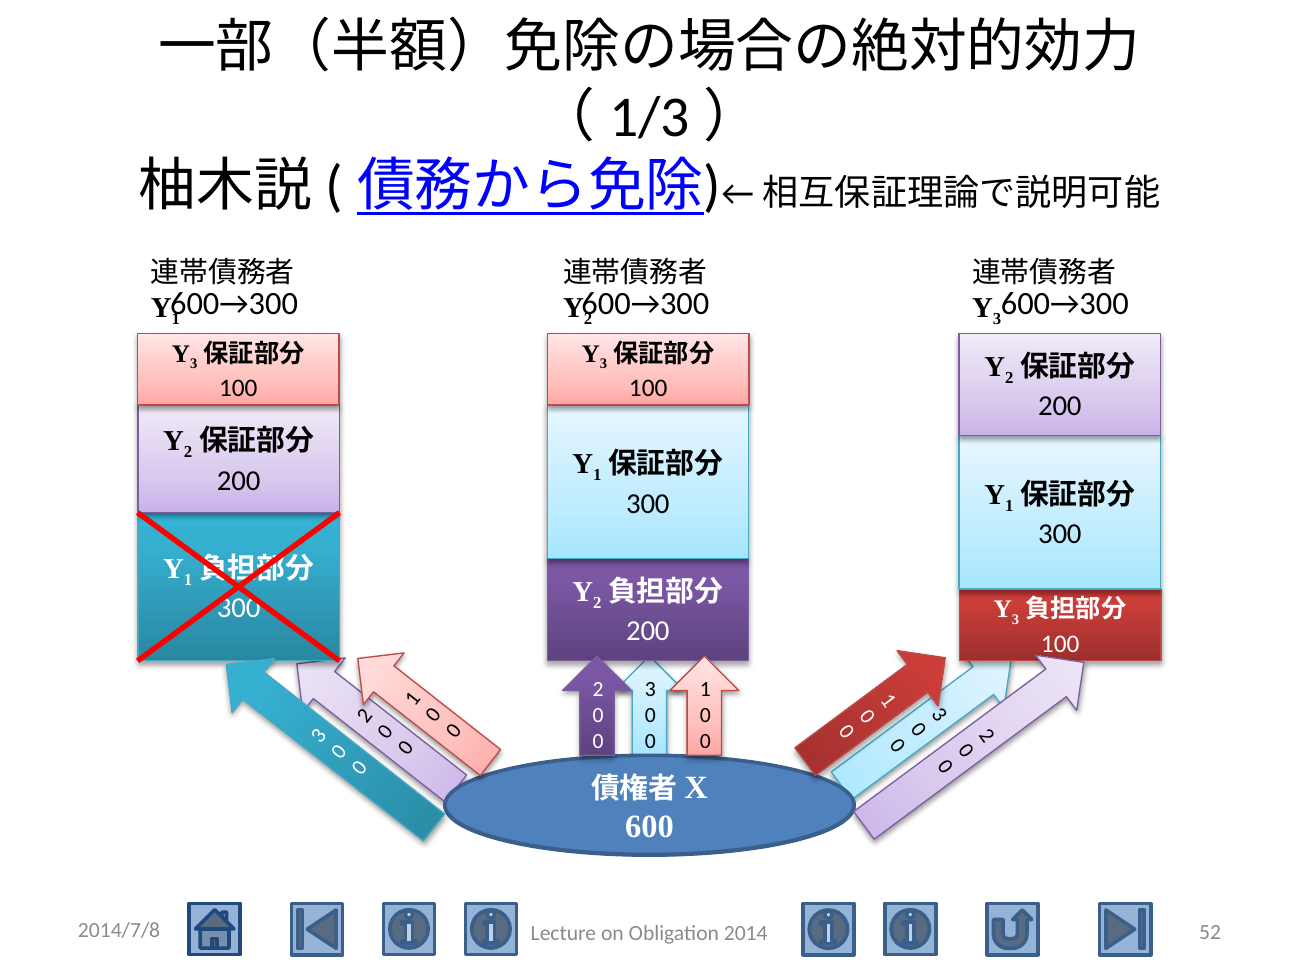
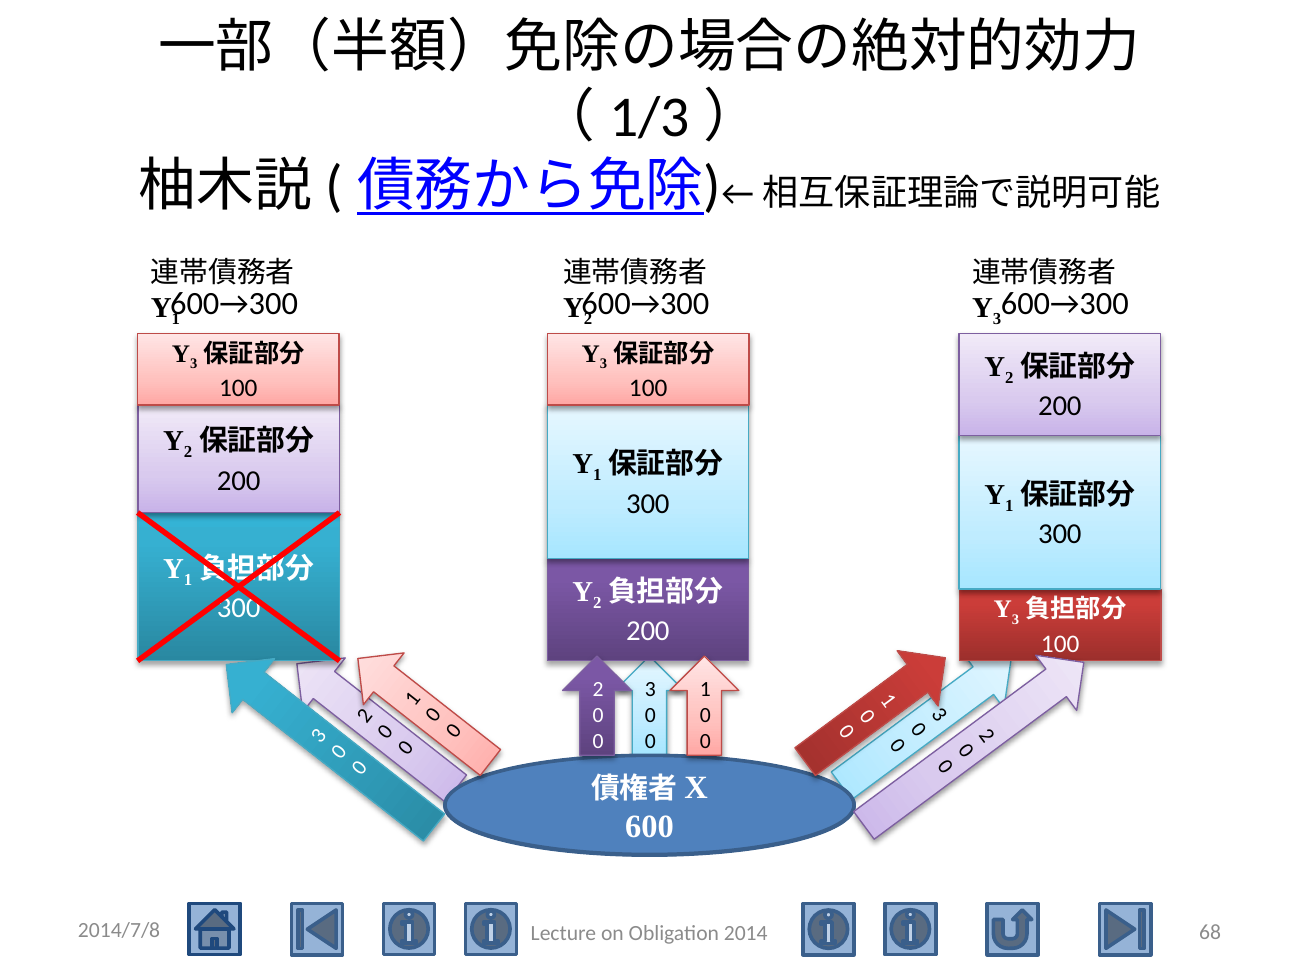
52: 52 -> 68
